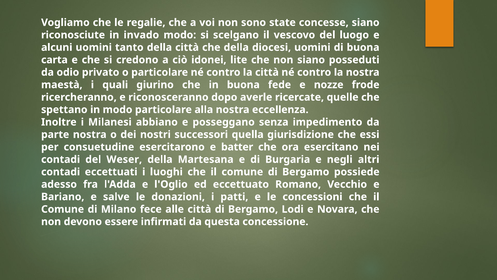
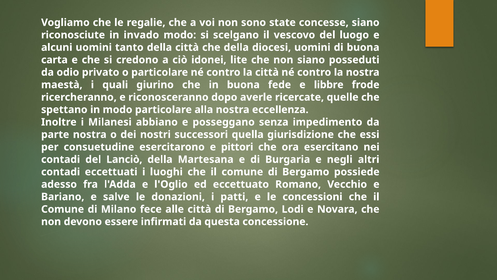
nozze: nozze -> libbre
batter: batter -> pittori
Weser: Weser -> Lanciò
